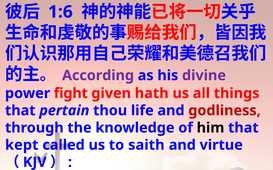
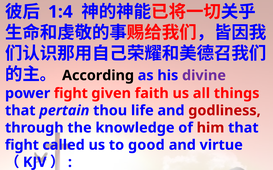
1:6: 1:6 -> 1:4
According colour: purple -> black
hath: hath -> faith
him colour: black -> red
kept at (22, 146): kept -> fight
saith: saith -> good
